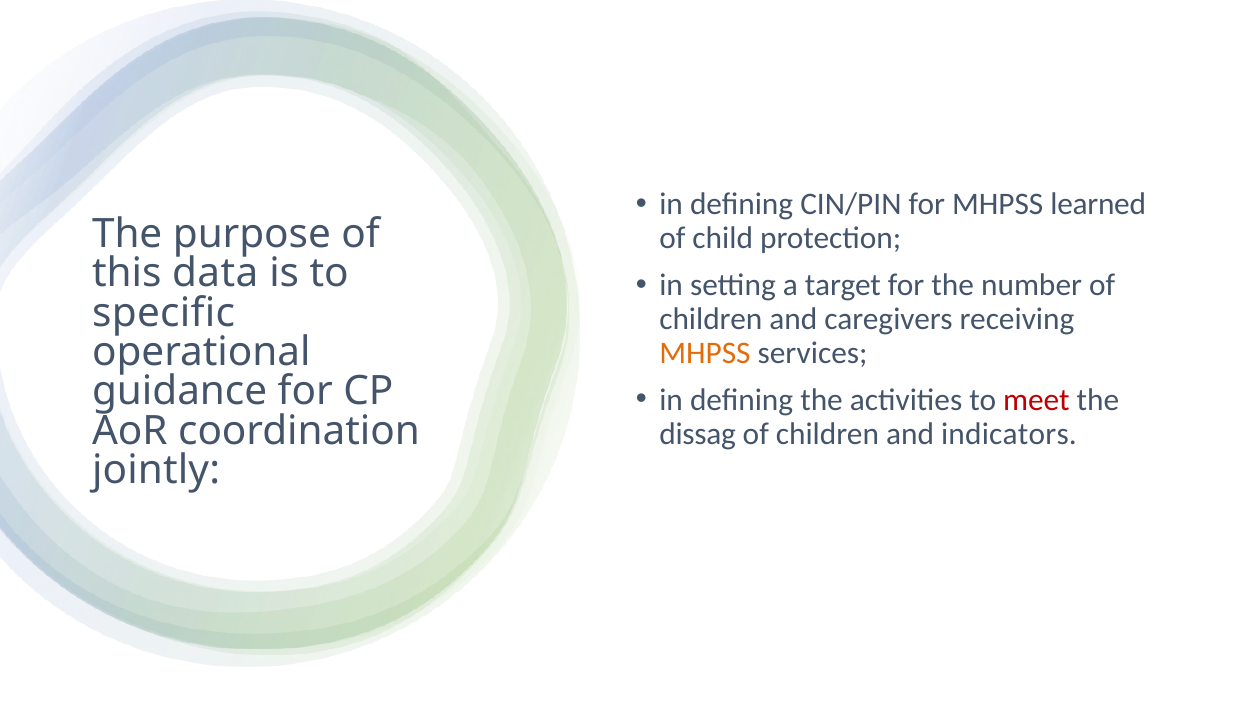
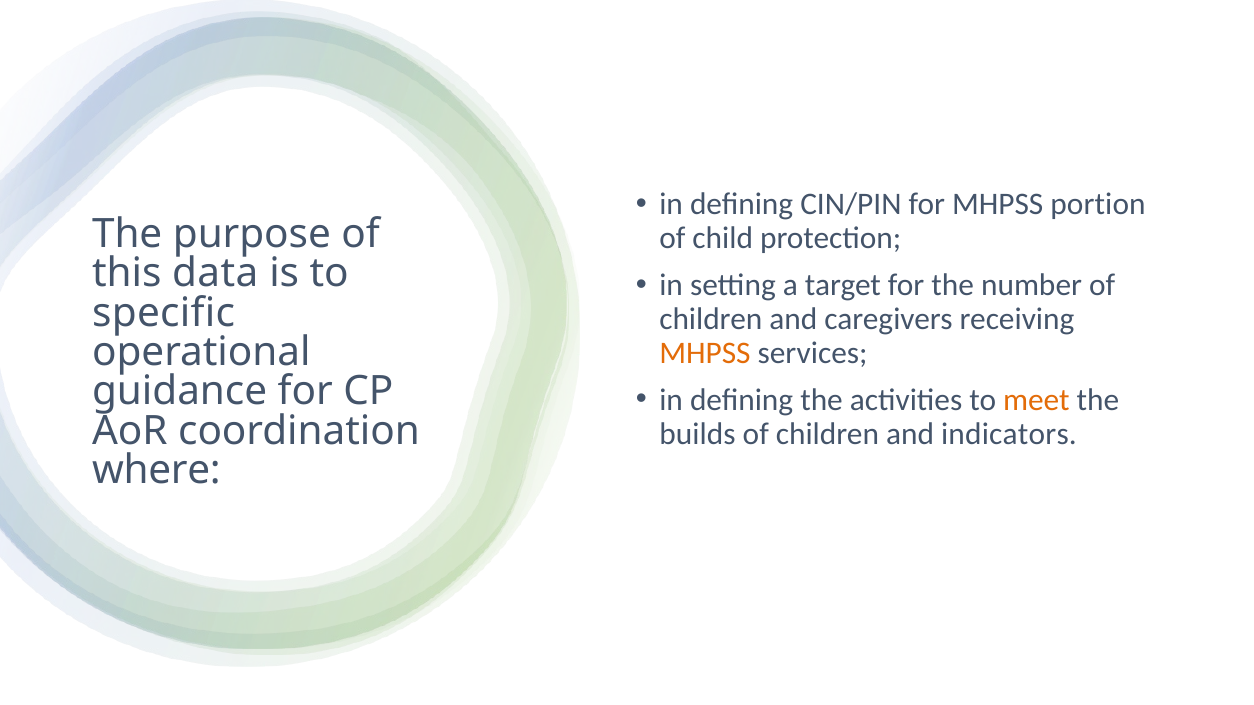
learned: learned -> portion
meet colour: red -> orange
dissag: dissag -> builds
jointly: jointly -> where
